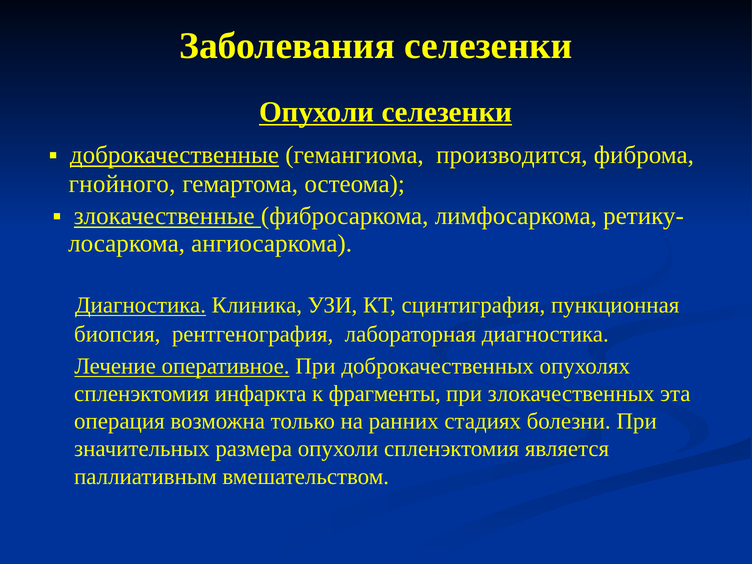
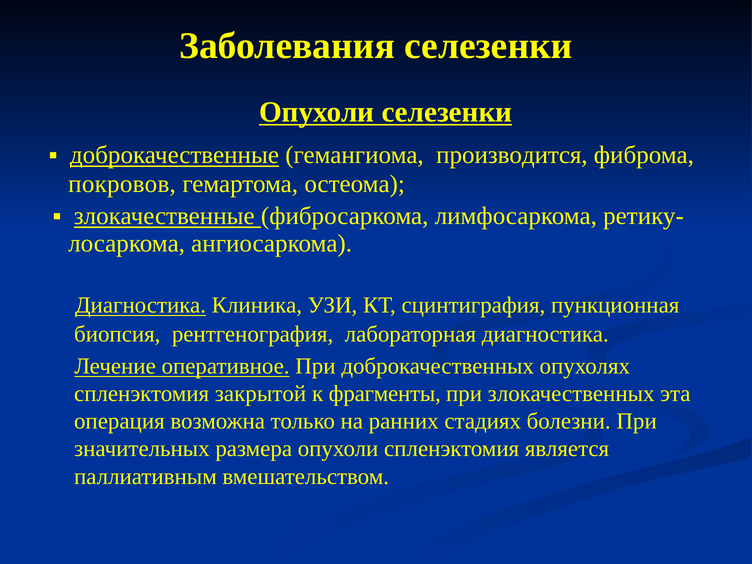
гнойного: гнойного -> покровов
инфаркта: инфаркта -> закрытой
